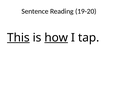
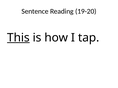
how underline: present -> none
